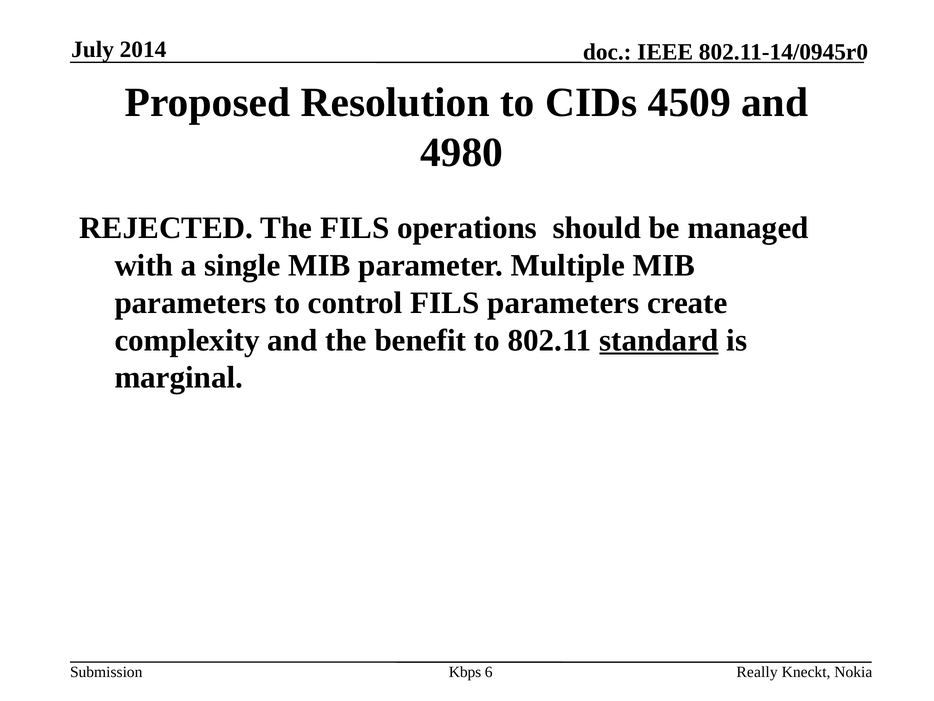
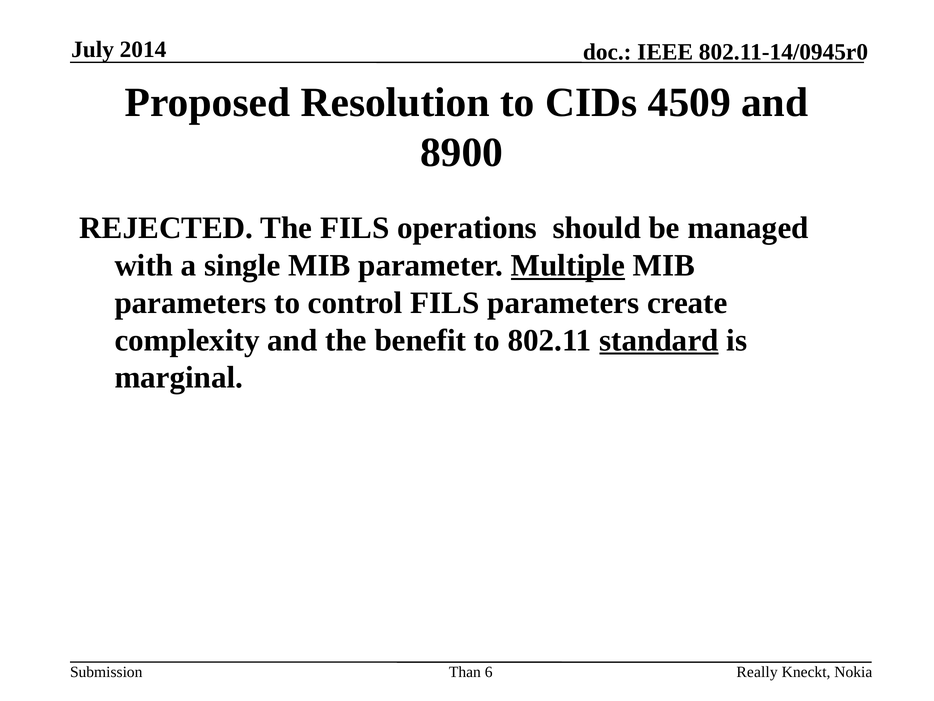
4980: 4980 -> 8900
Multiple underline: none -> present
Kbps: Kbps -> Than
